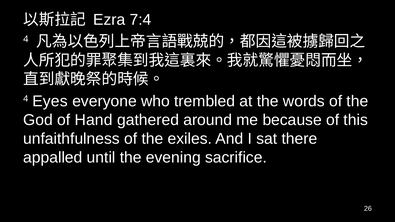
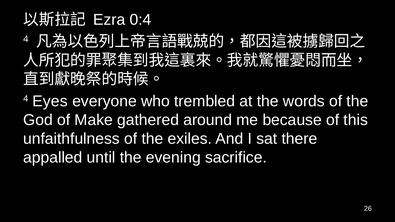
7:4: 7:4 -> 0:4
Hand: Hand -> Make
